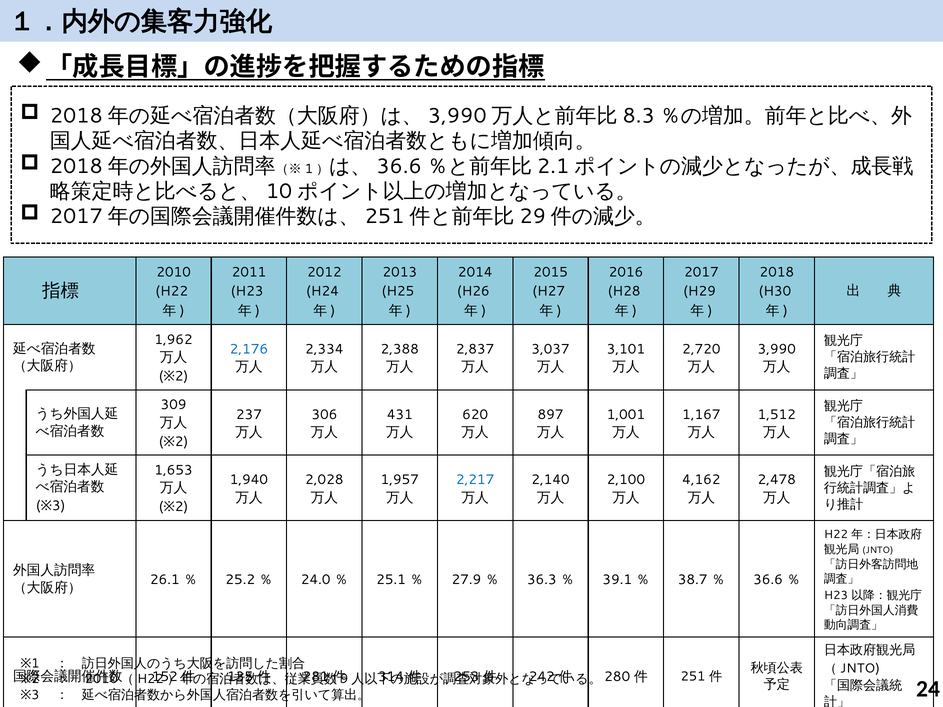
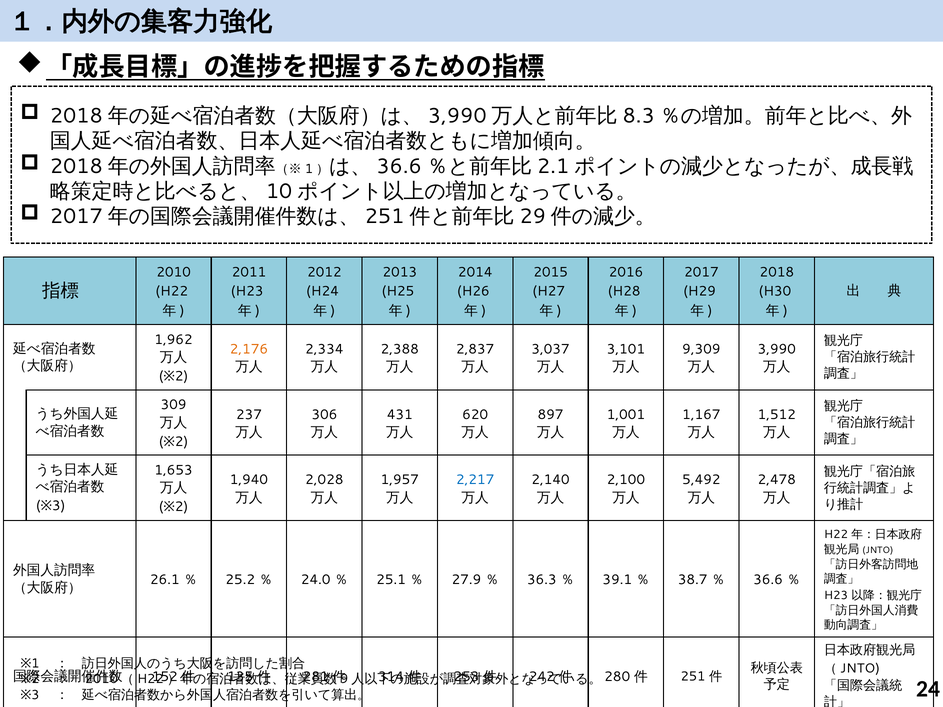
2,176 colour: blue -> orange
2,720: 2,720 -> 9,309
4,162: 4,162 -> 5,492
